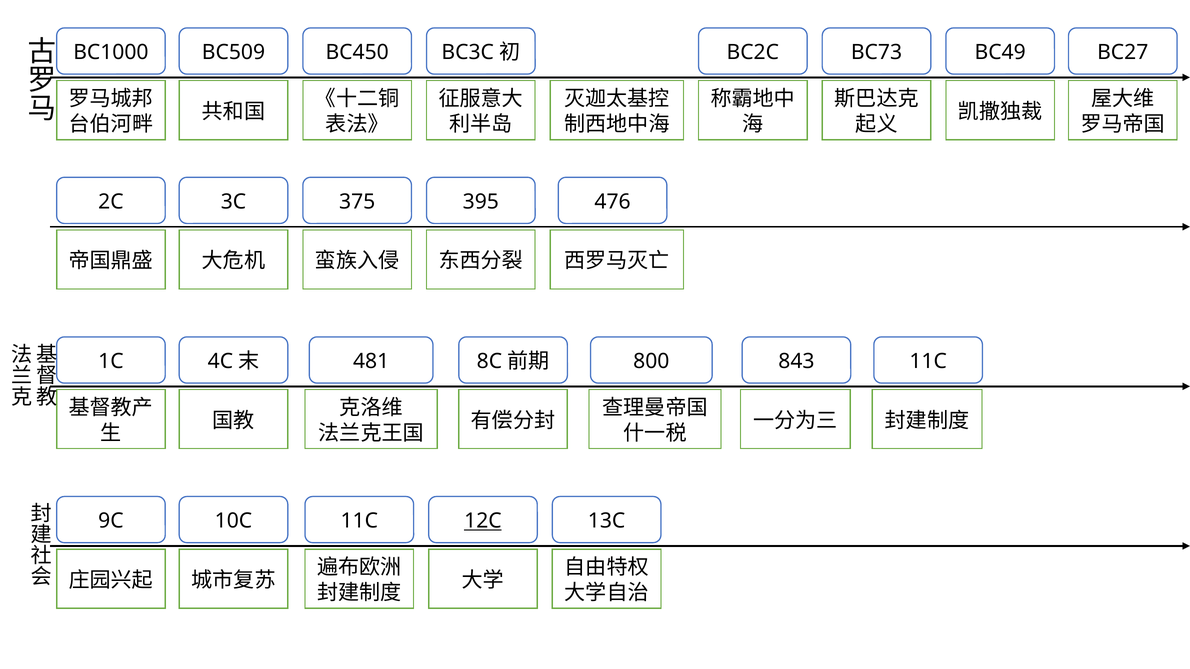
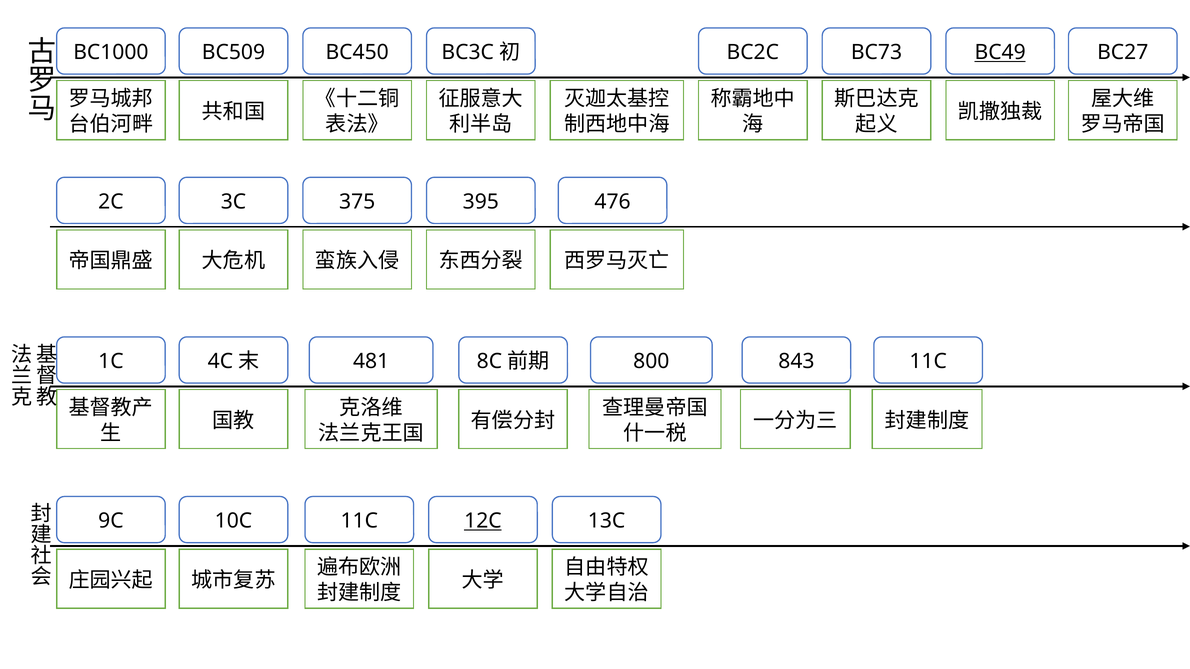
BC49 underline: none -> present
